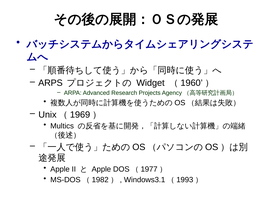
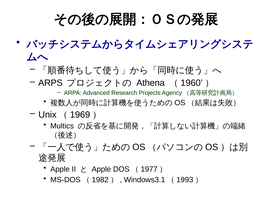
Widget: Widget -> Athena
